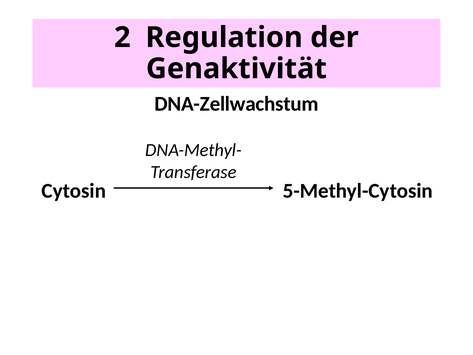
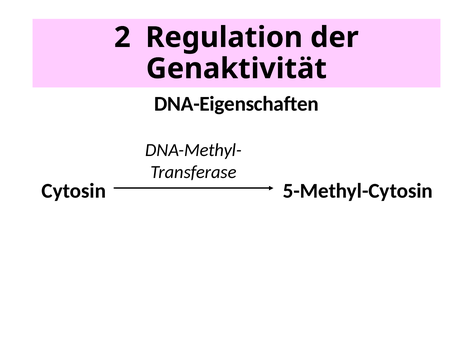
DNA-Zellwachstum: DNA-Zellwachstum -> DNA-Eigenschaften
